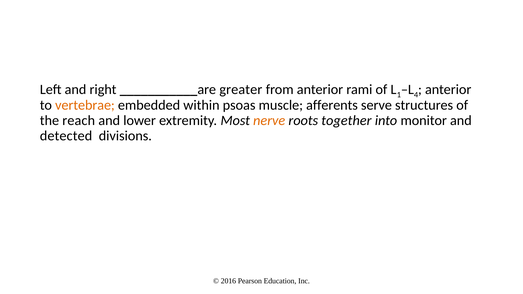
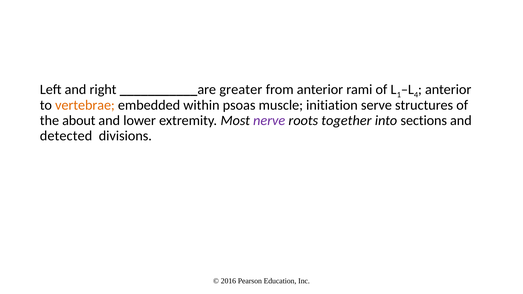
afferents: afferents -> initiation
reach: reach -> about
nerve colour: orange -> purple
monitor: monitor -> sections
